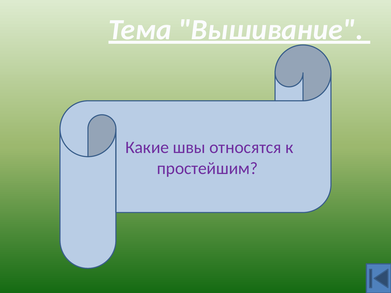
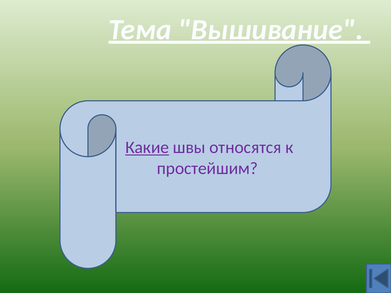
Какие underline: none -> present
